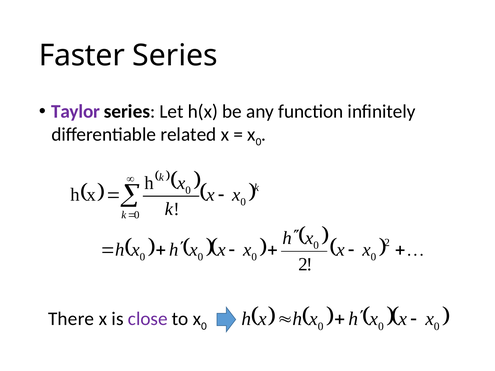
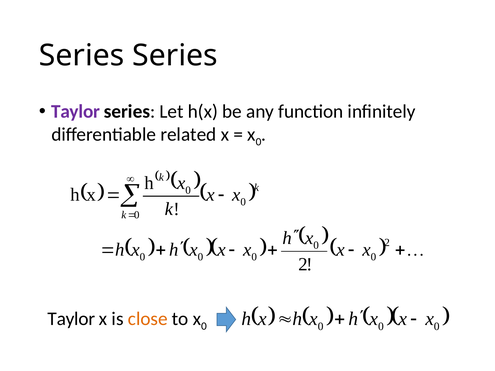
Faster at (82, 55): Faster -> Series
There at (71, 319): There -> Taylor
close colour: purple -> orange
